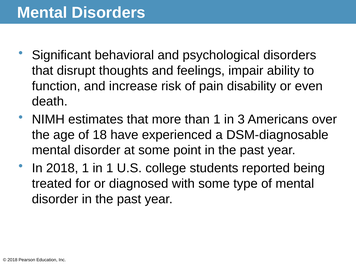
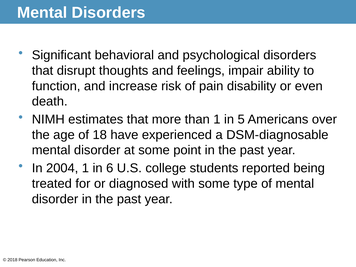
3: 3 -> 5
In 2018: 2018 -> 2004
in 1: 1 -> 6
